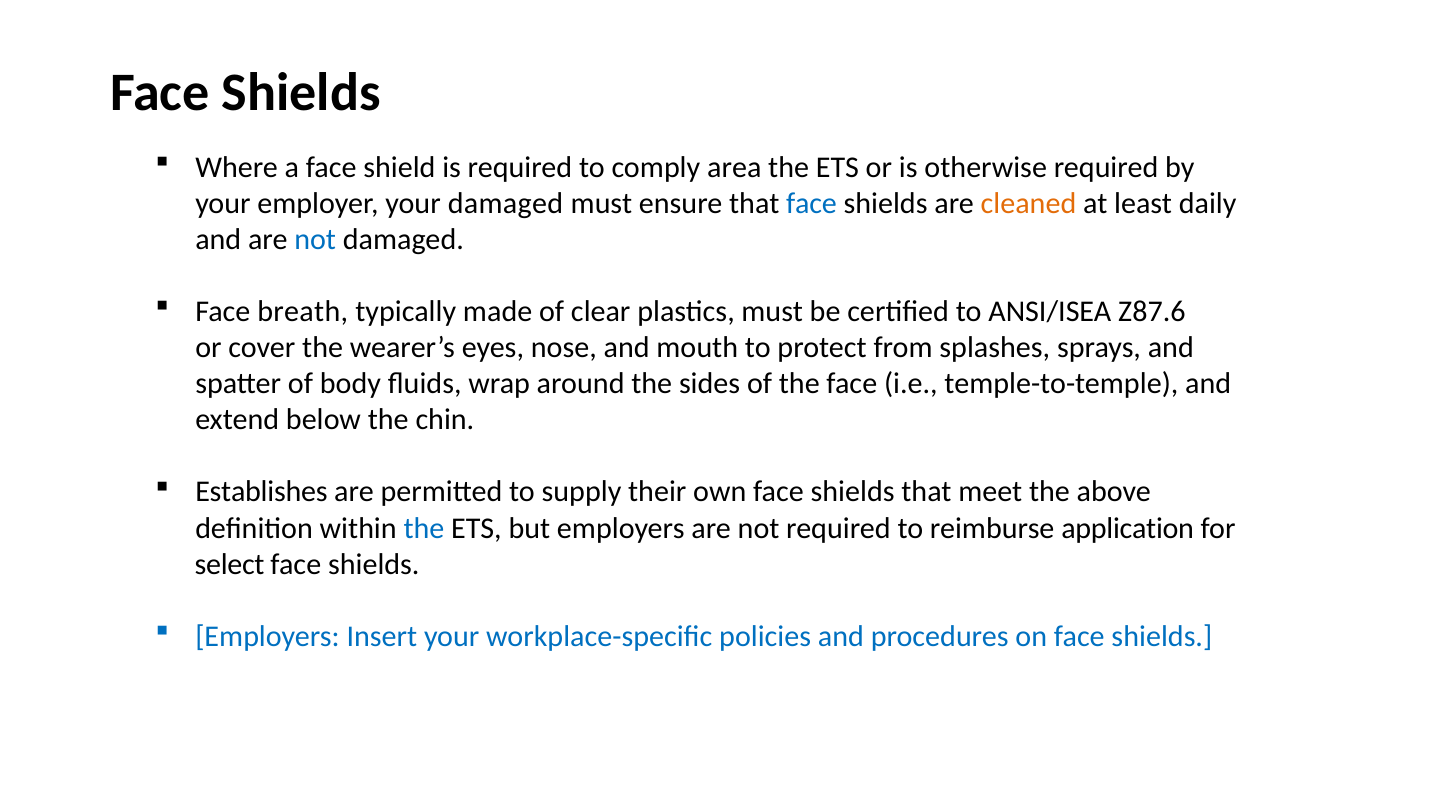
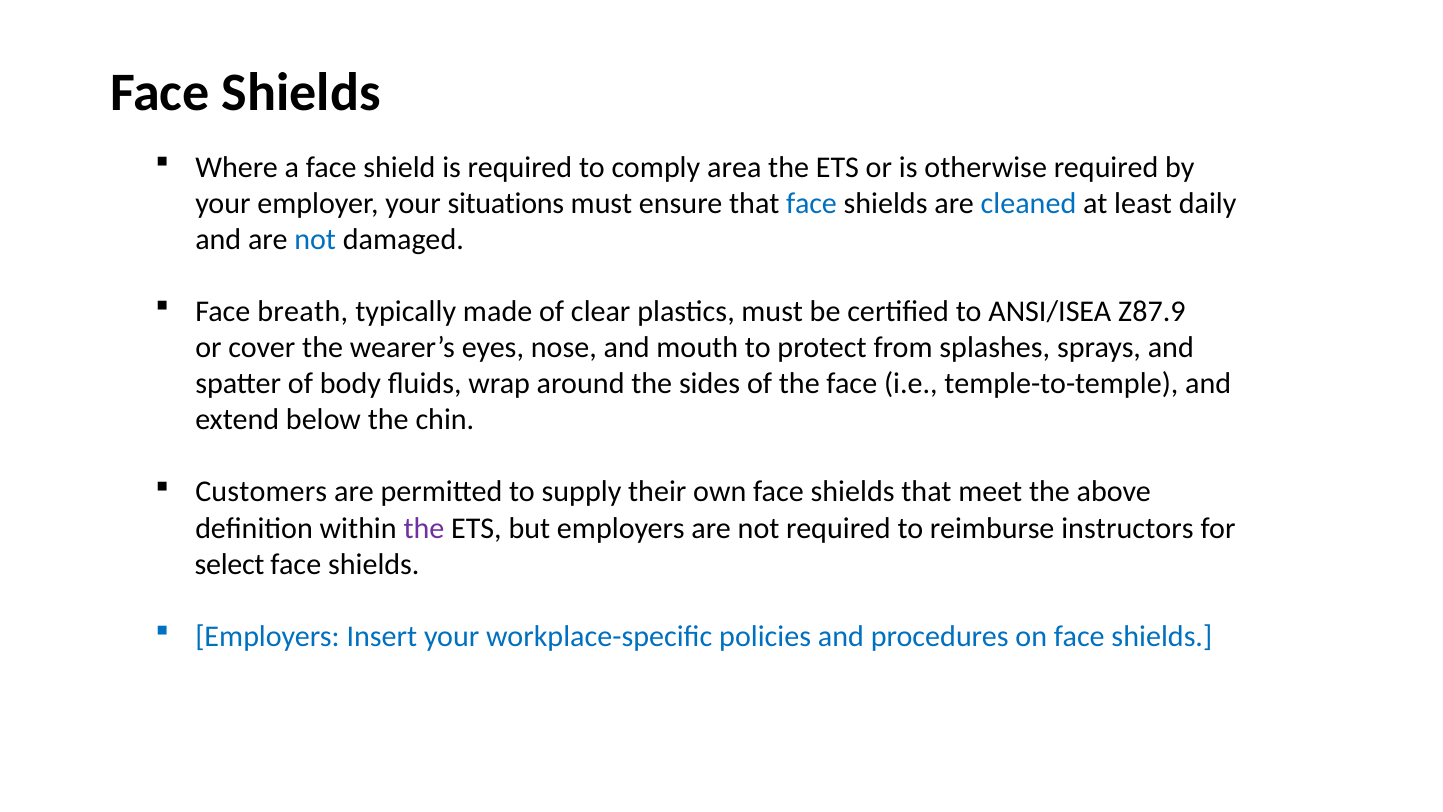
your damaged: damaged -> situations
cleaned colour: orange -> blue
Z87.6: Z87.6 -> Z87.9
Establishes: Establishes -> Customers
the at (424, 528) colour: blue -> purple
application: application -> instructors
